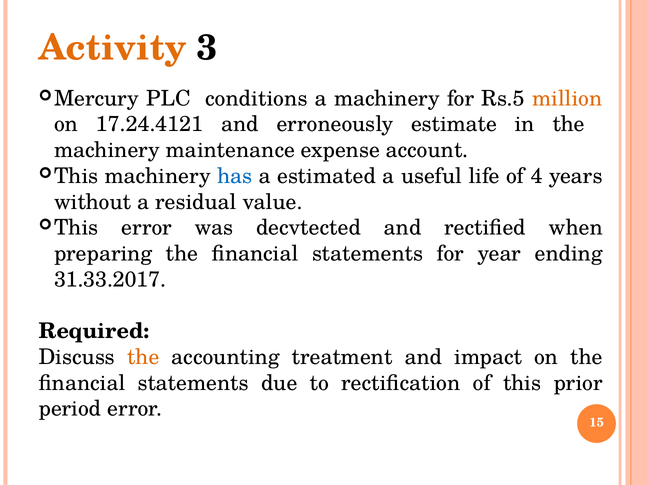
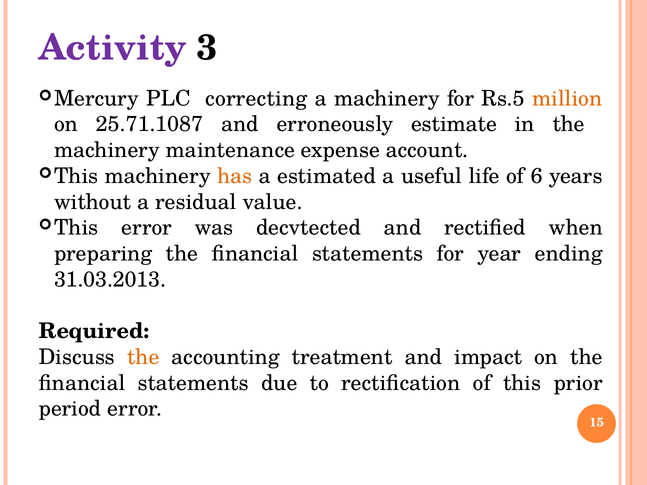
Activity colour: orange -> purple
conditions: conditions -> correcting
17.24.4121: 17.24.4121 -> 25.71.1087
has colour: blue -> orange
4: 4 -> 6
31.33.2017: 31.33.2017 -> 31.03.2013
